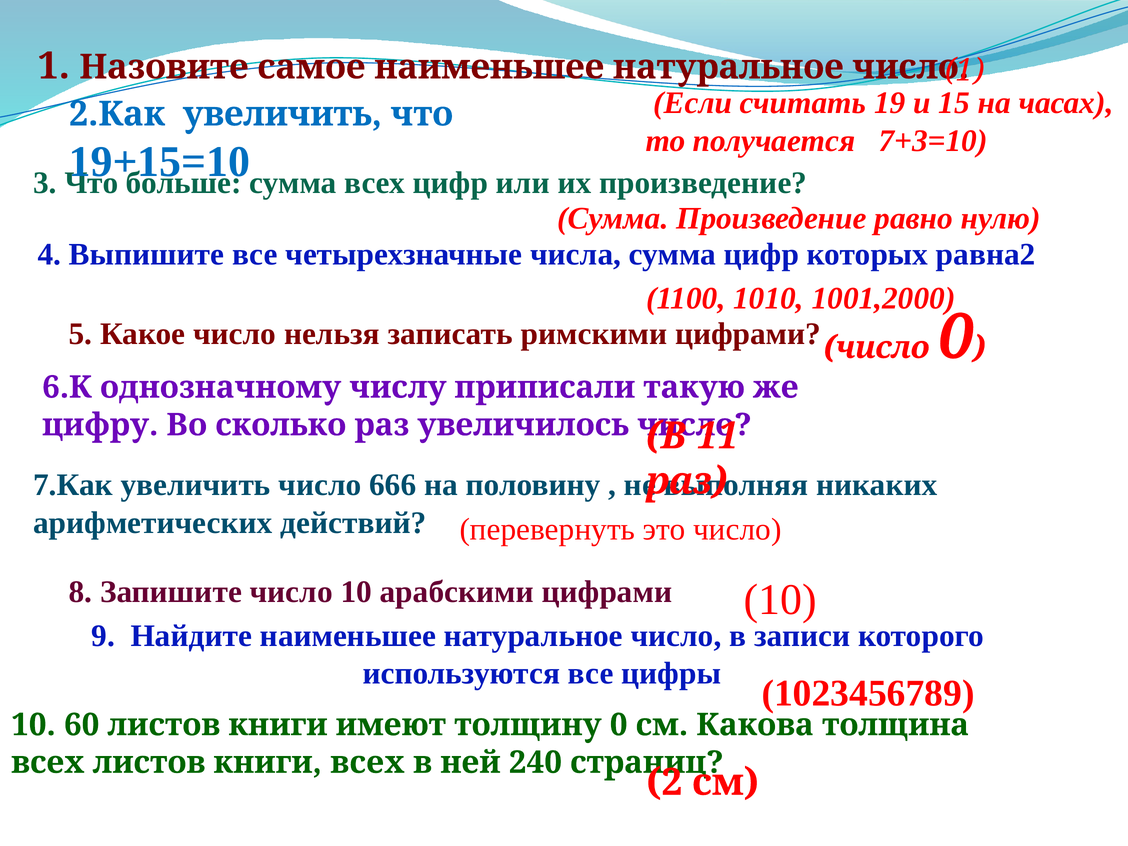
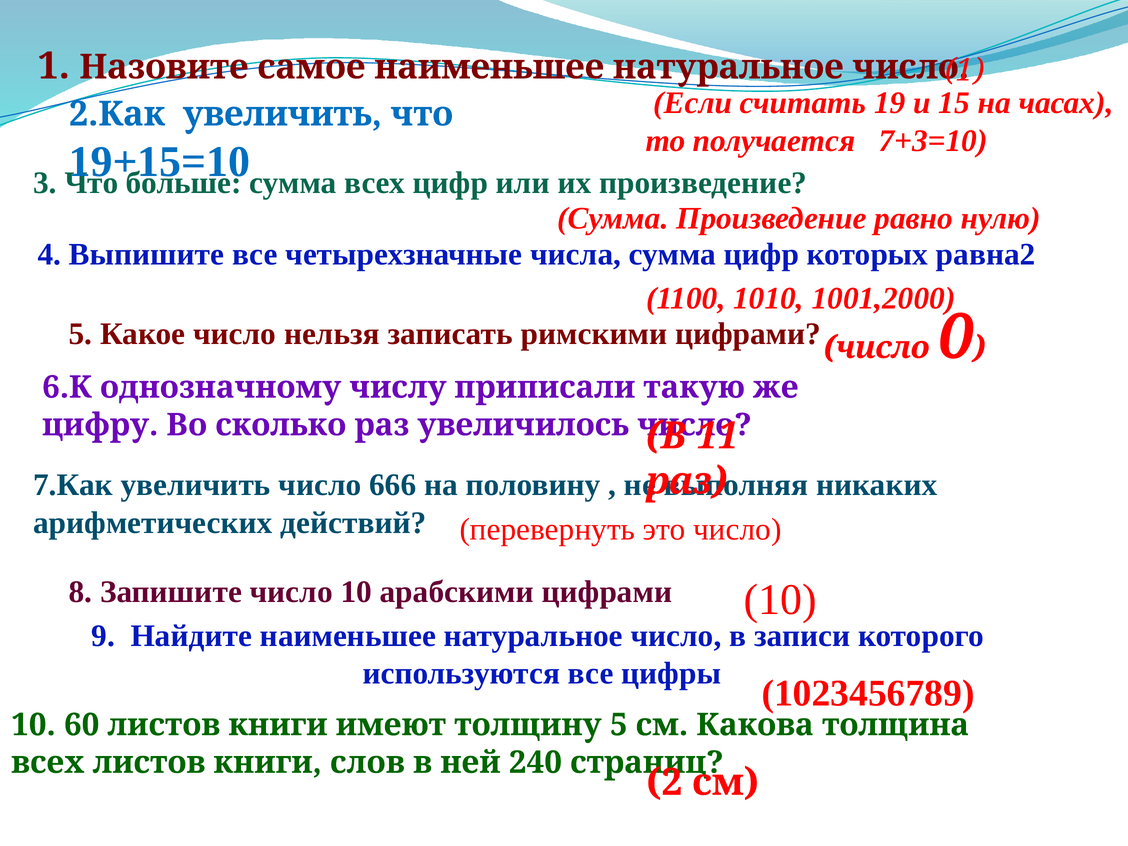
толщину 0: 0 -> 5
книги всех: всех -> слов
